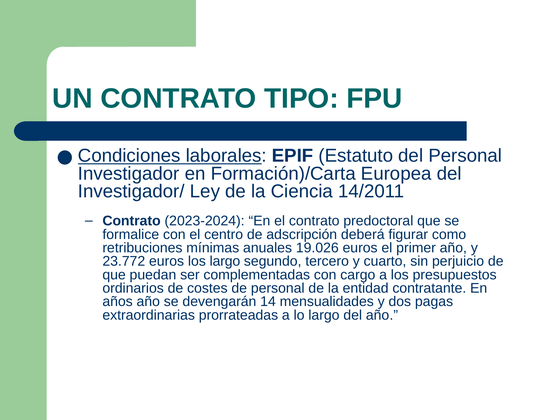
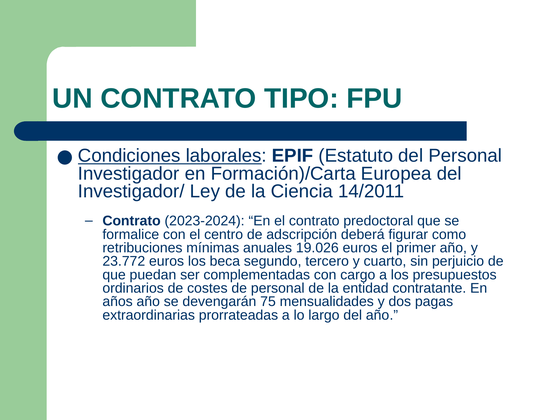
los largo: largo -> beca
14: 14 -> 75
